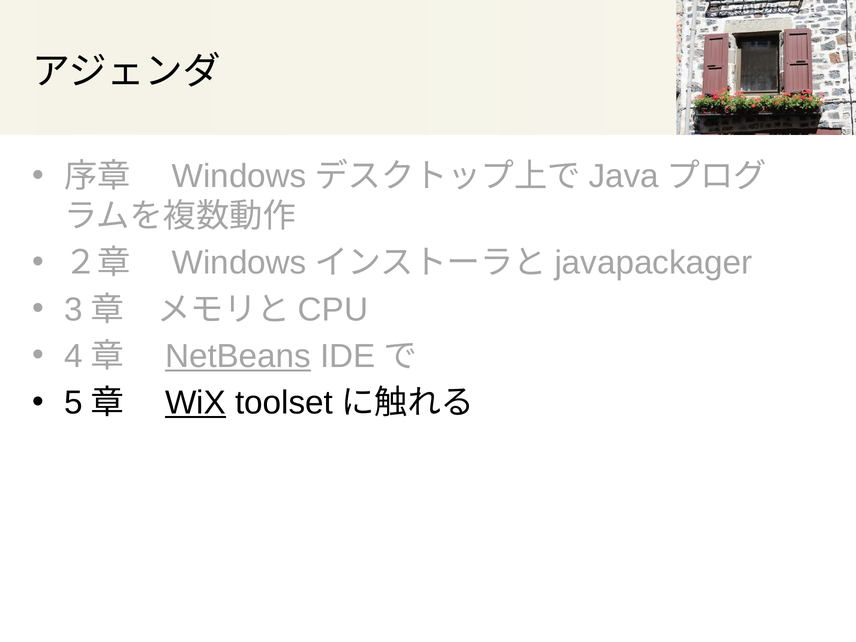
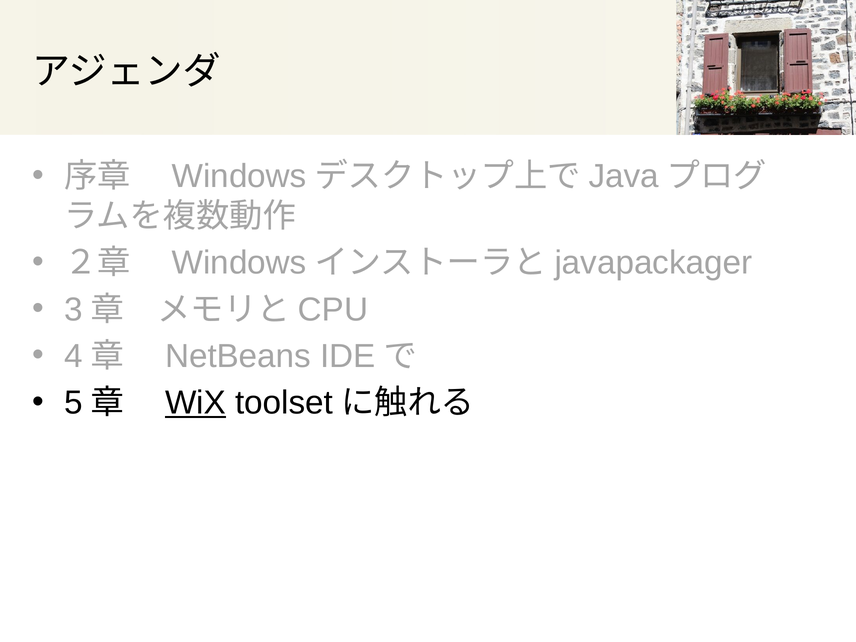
NetBeans underline: present -> none
